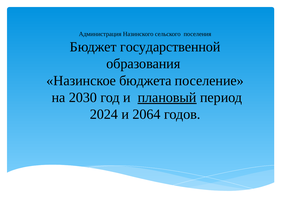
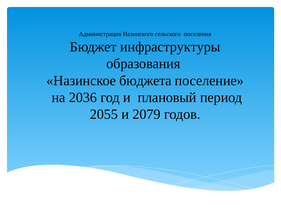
государственной: государственной -> инфраструктуры
2030: 2030 -> 2036
плановый underline: present -> none
2024: 2024 -> 2055
2064: 2064 -> 2079
